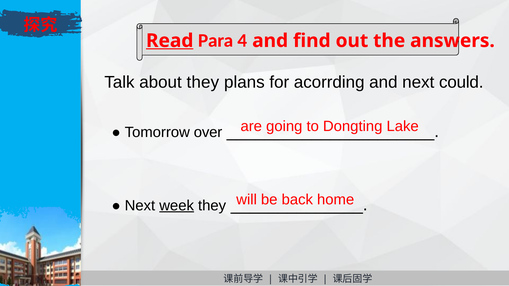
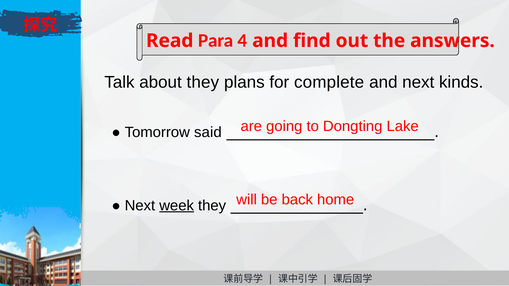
Read underline: present -> none
acorrding: acorrding -> complete
could: could -> kinds
over: over -> said
